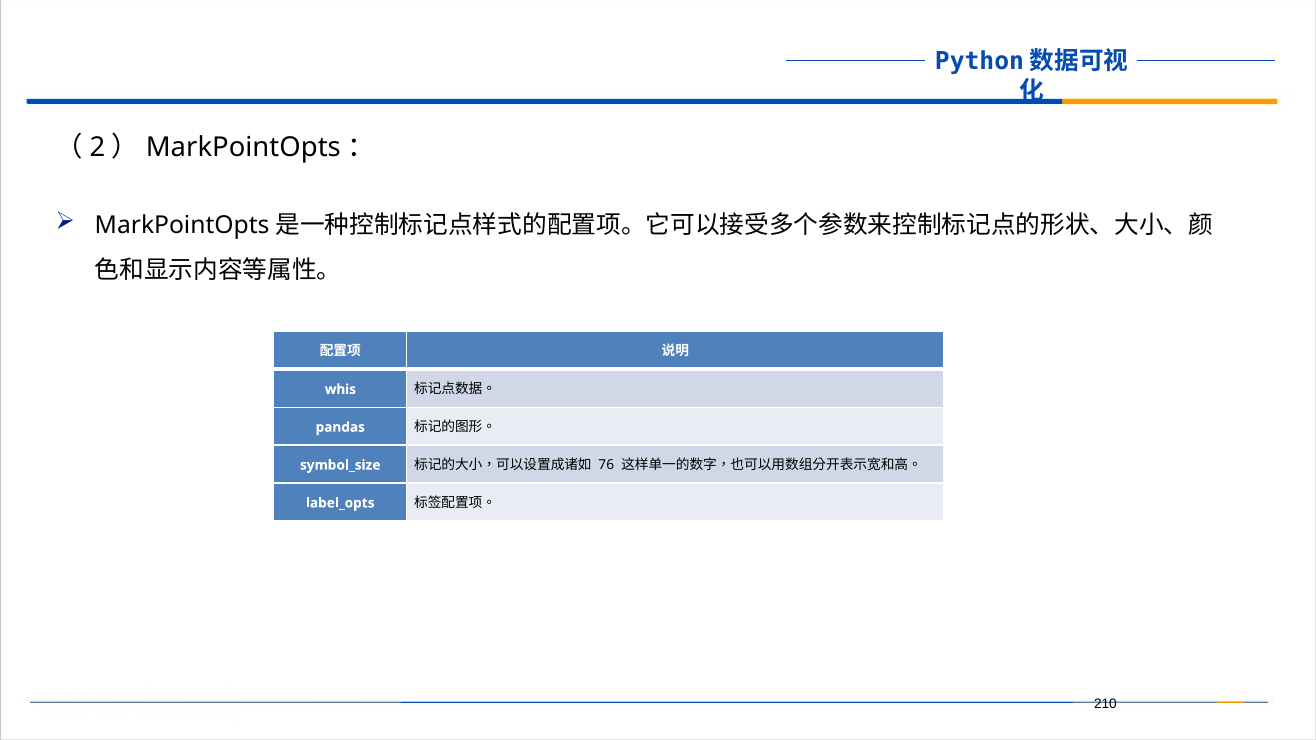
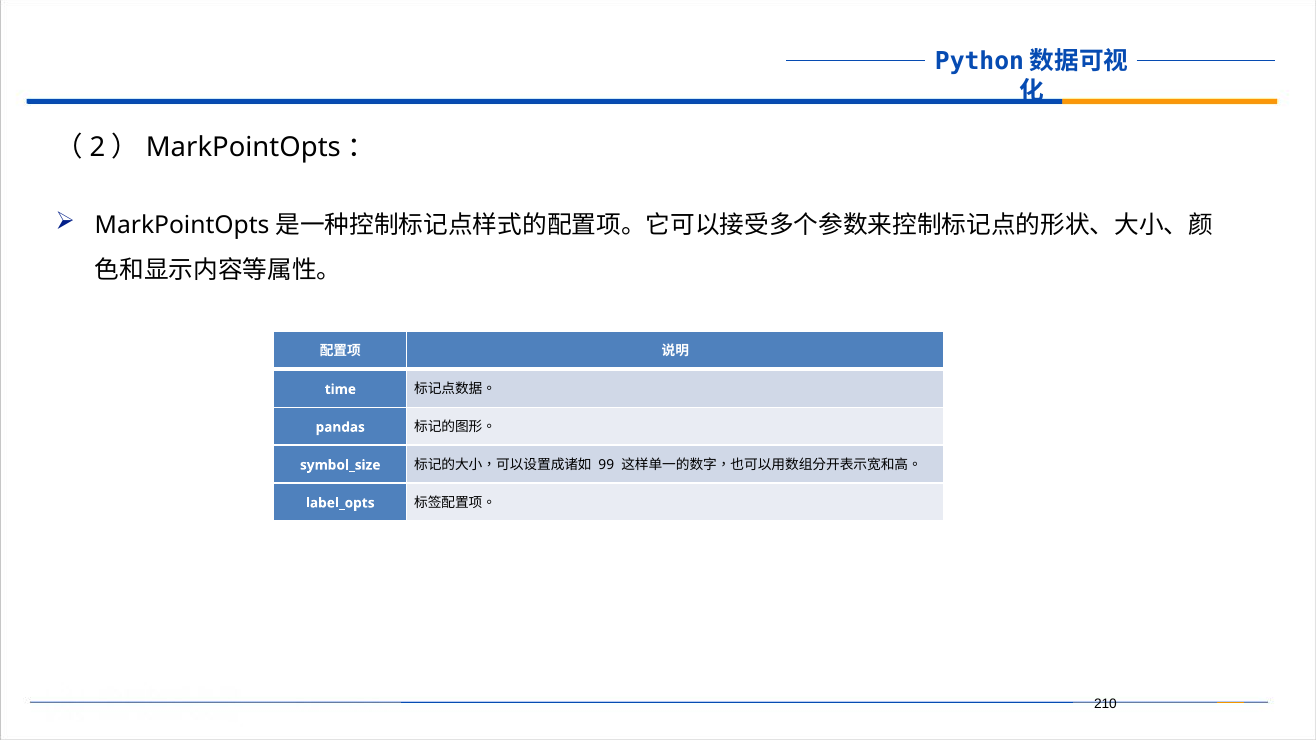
whis: whis -> time
76: 76 -> 99
